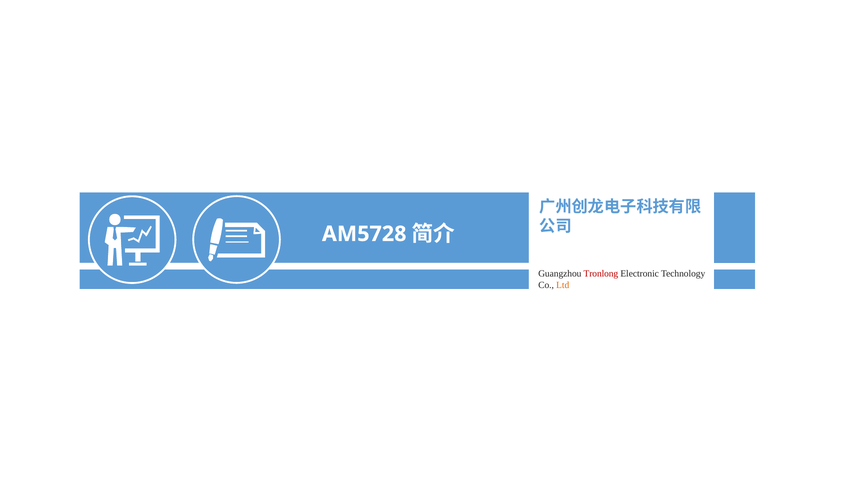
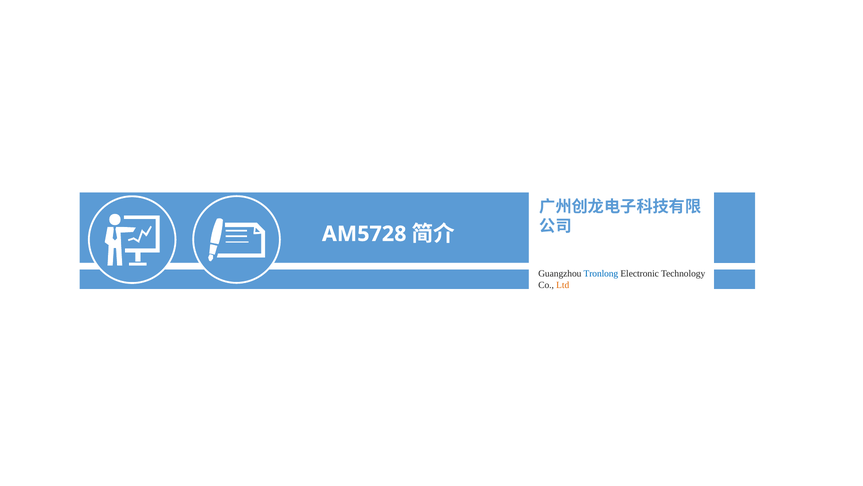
Tronlong colour: red -> blue
